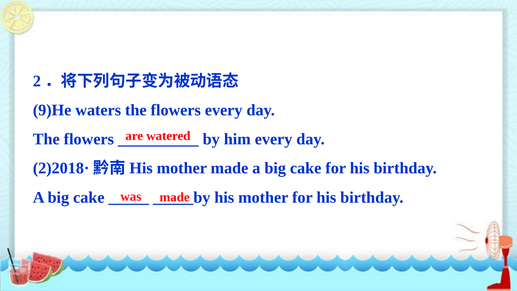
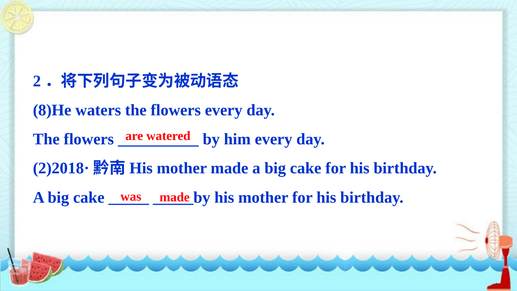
9)He: 9)He -> 8)He
